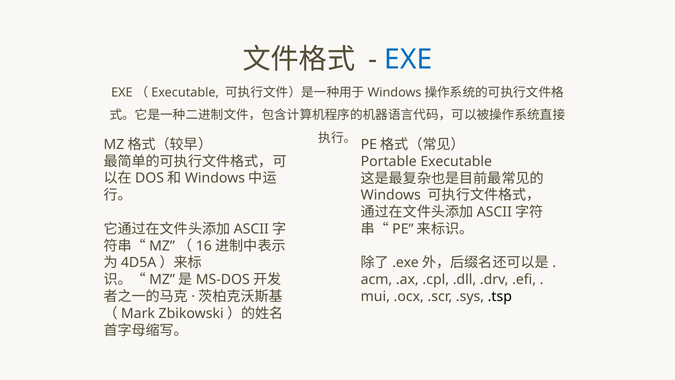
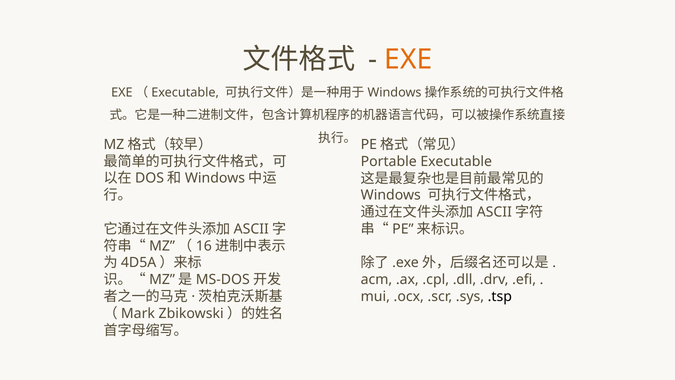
EXE colour: blue -> orange
